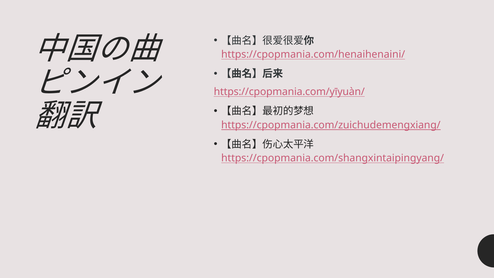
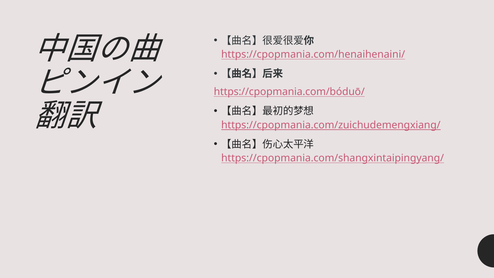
https://cpopmania.com/yīyuàn/: https://cpopmania.com/yīyuàn/ -> https://cpopmania.com/bóduō/
